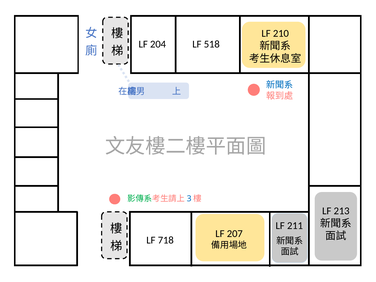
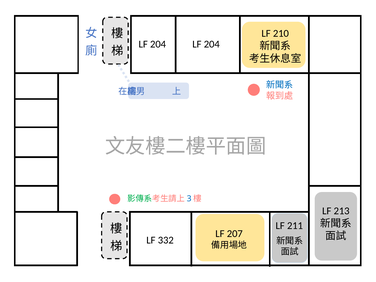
204 LF 518: 518 -> 204
718: 718 -> 332
